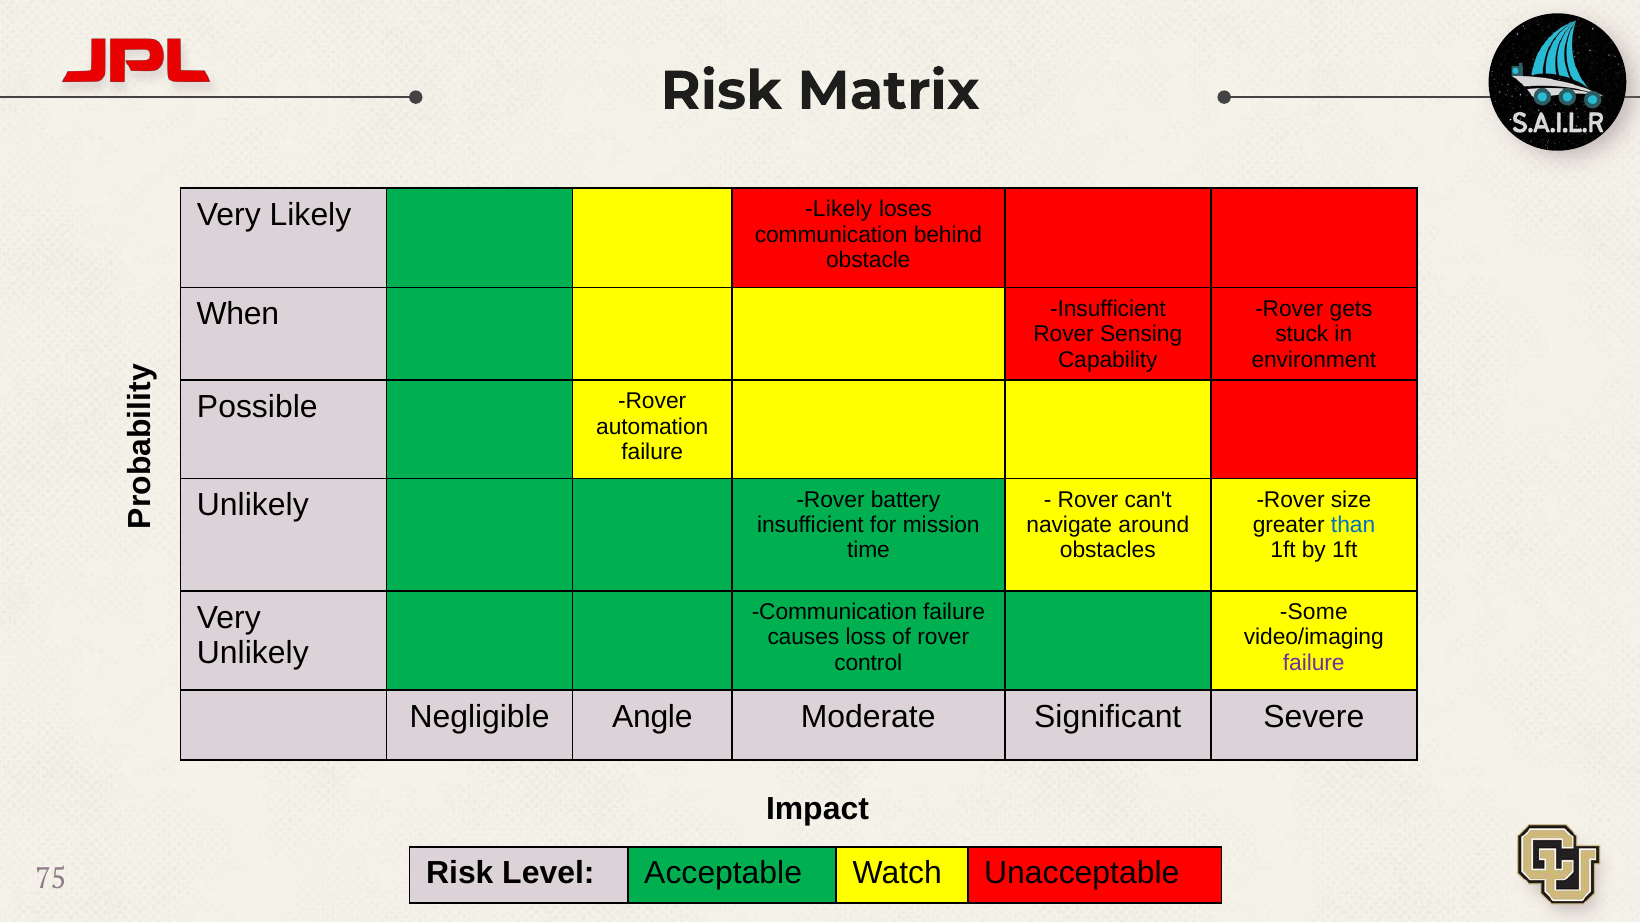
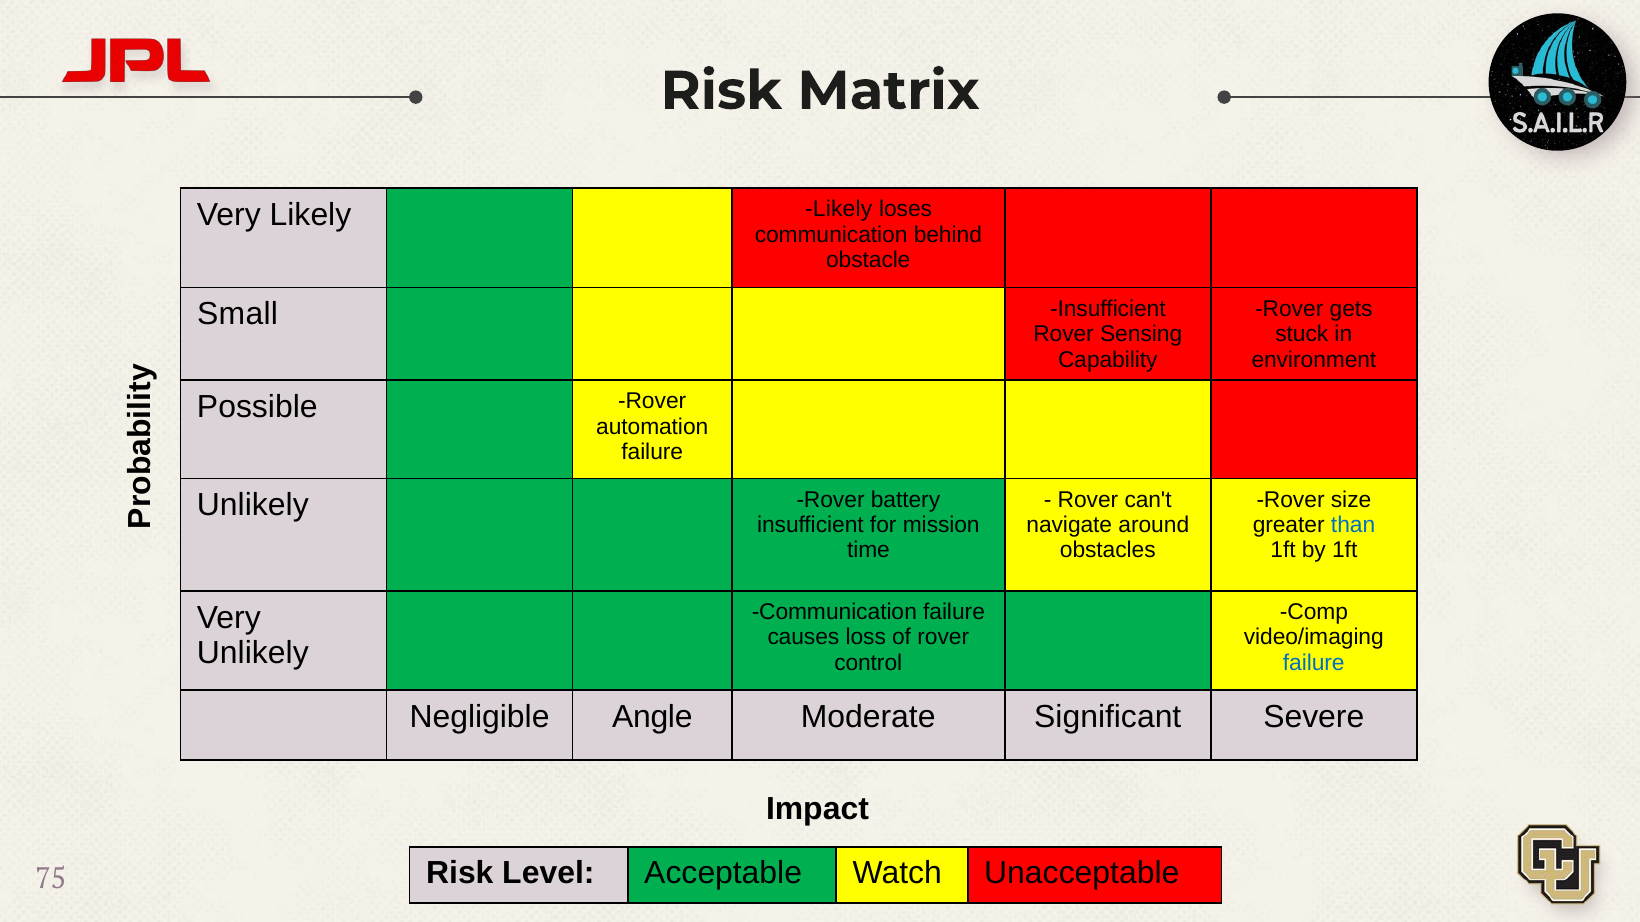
When: When -> Small
Some: Some -> Comp
failure at (1314, 663) colour: purple -> blue
